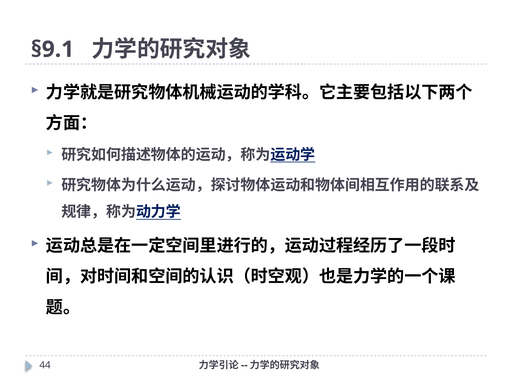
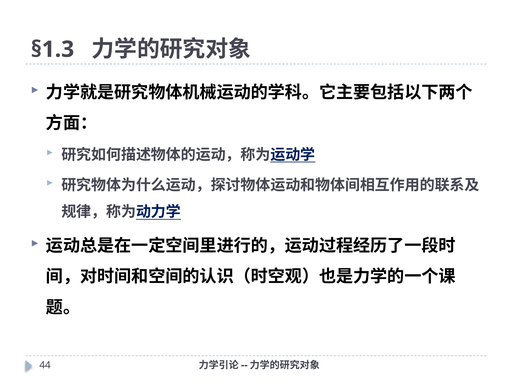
§9.1: §9.1 -> §1.3
